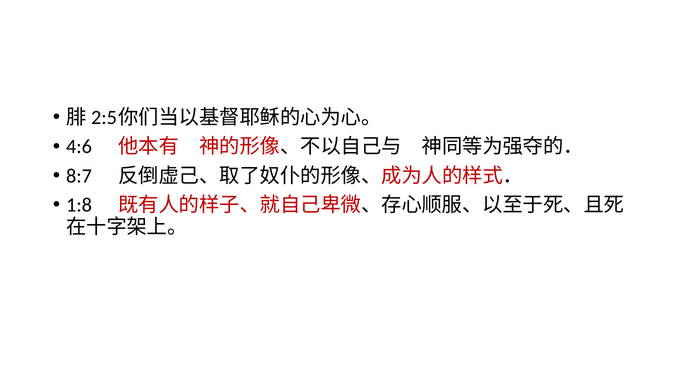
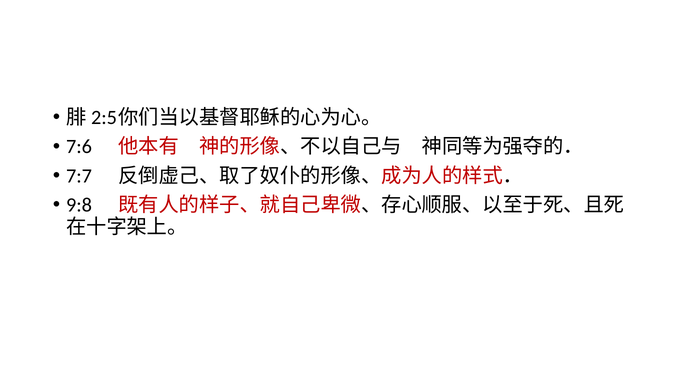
4:6: 4:6 -> 7:6
8:7: 8:7 -> 7:7
1:8: 1:8 -> 9:8
